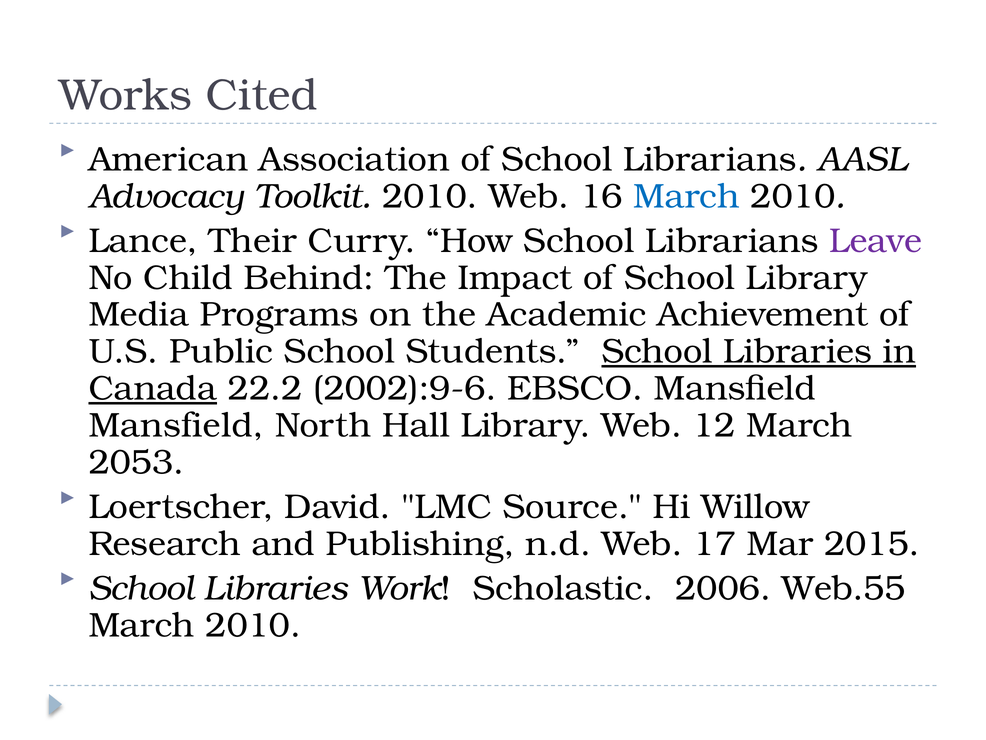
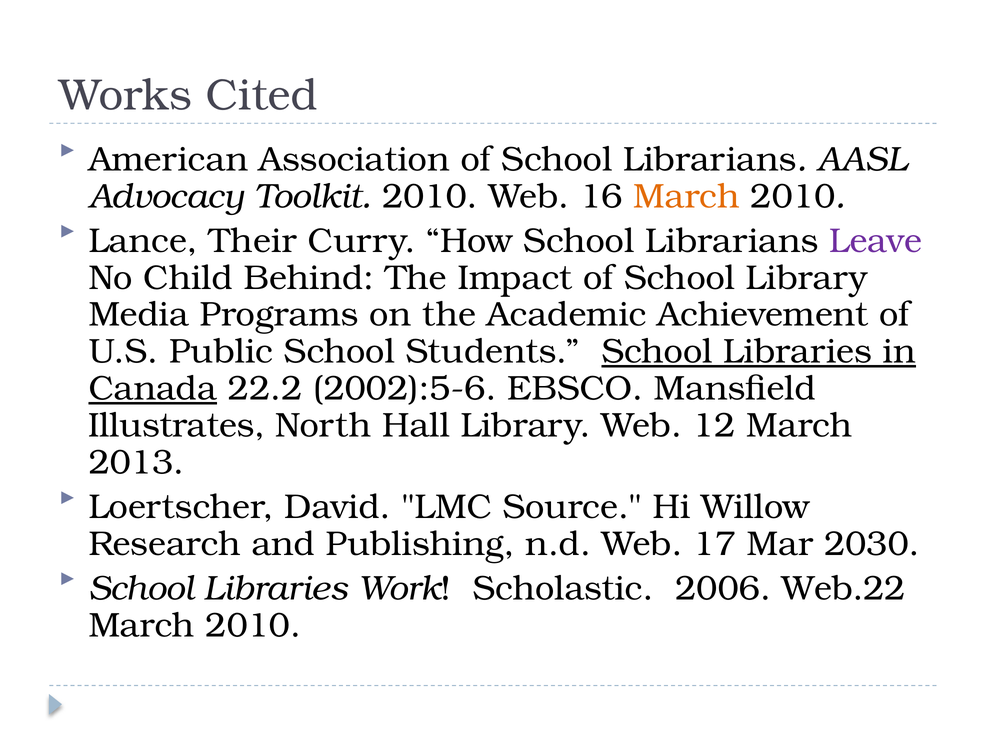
March at (687, 196) colour: blue -> orange
2002):9-6: 2002):9-6 -> 2002):5-6
Mansfield at (176, 425): Mansfield -> Illustrates
2053: 2053 -> 2013
2015: 2015 -> 2030
Web.55: Web.55 -> Web.22
